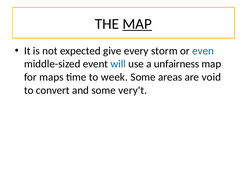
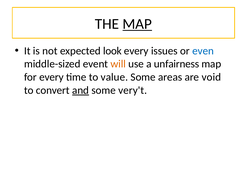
give: give -> look
storm: storm -> issues
will colour: blue -> orange
for maps: maps -> every
week: week -> value
and underline: none -> present
